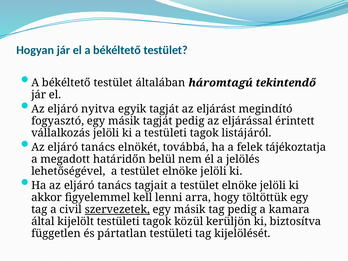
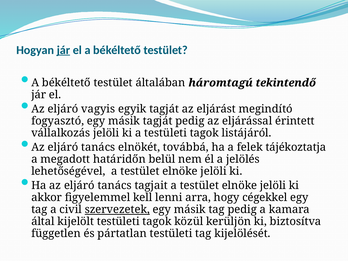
jár at (63, 50) underline: none -> present
nyitva: nyitva -> vagyis
töltöttük: töltöttük -> cégekkel
